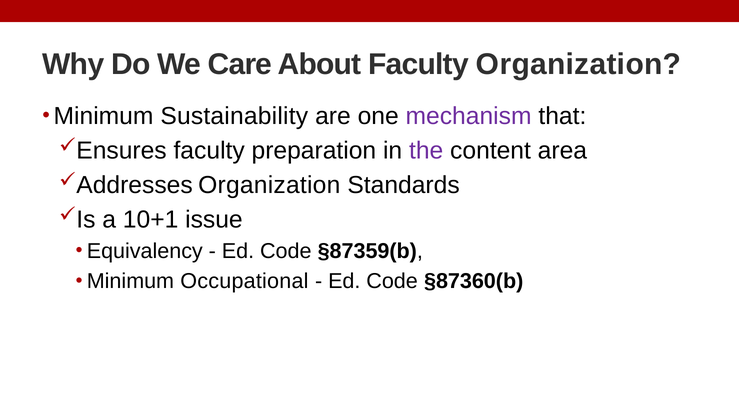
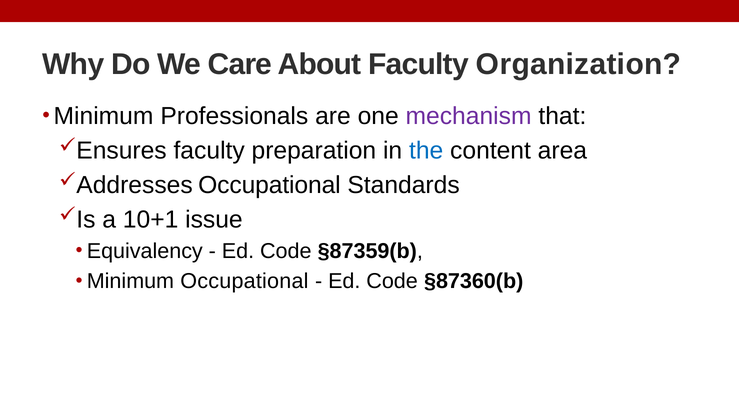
Sustainability: Sustainability -> Professionals
the colour: purple -> blue
Organization at (269, 185): Organization -> Occupational
